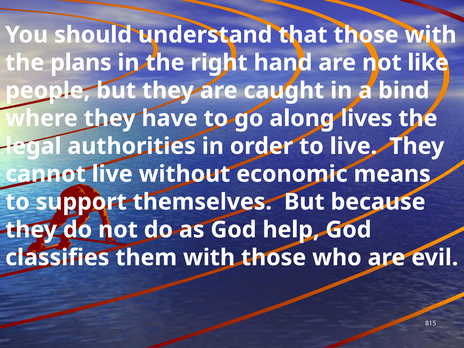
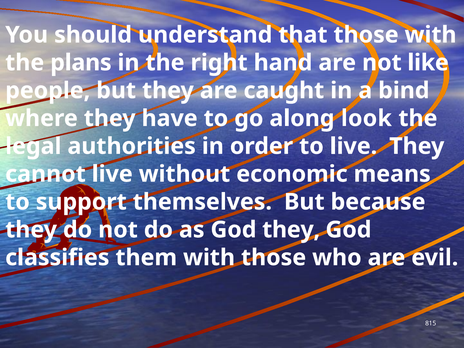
lives: lives -> look
God help: help -> they
